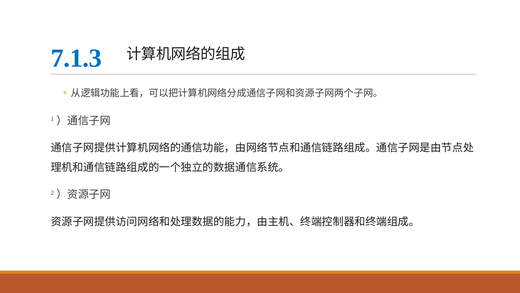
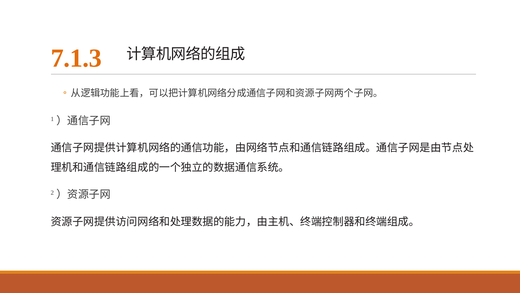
7.1.3 colour: blue -> orange
